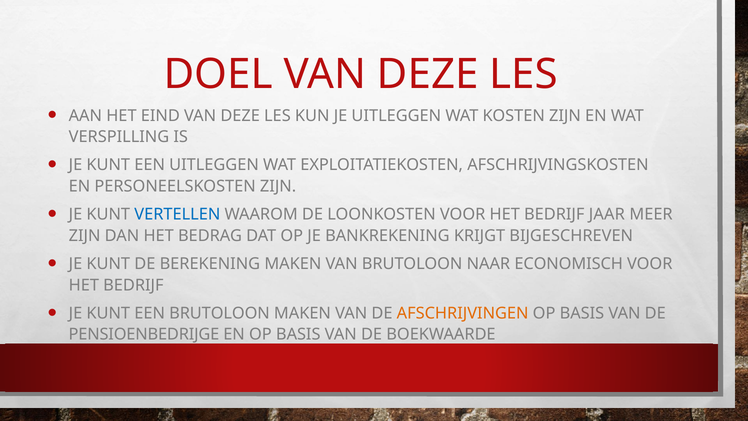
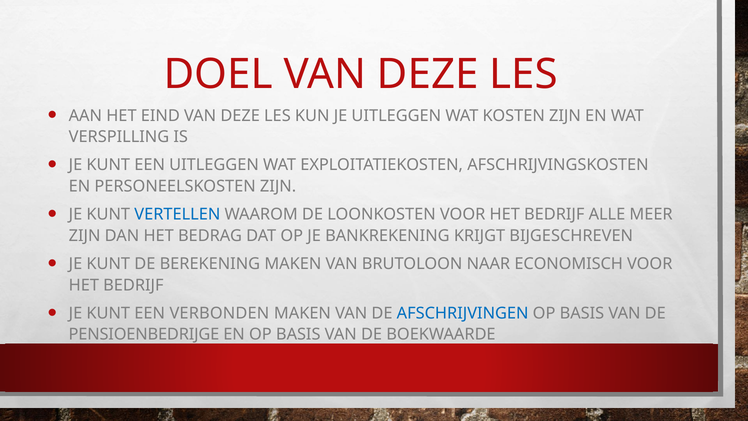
JAAR: JAAR -> ALLE
EEN BRUTOLOON: BRUTOLOON -> VERBONDEN
AFSCHRIJVINGEN colour: orange -> blue
